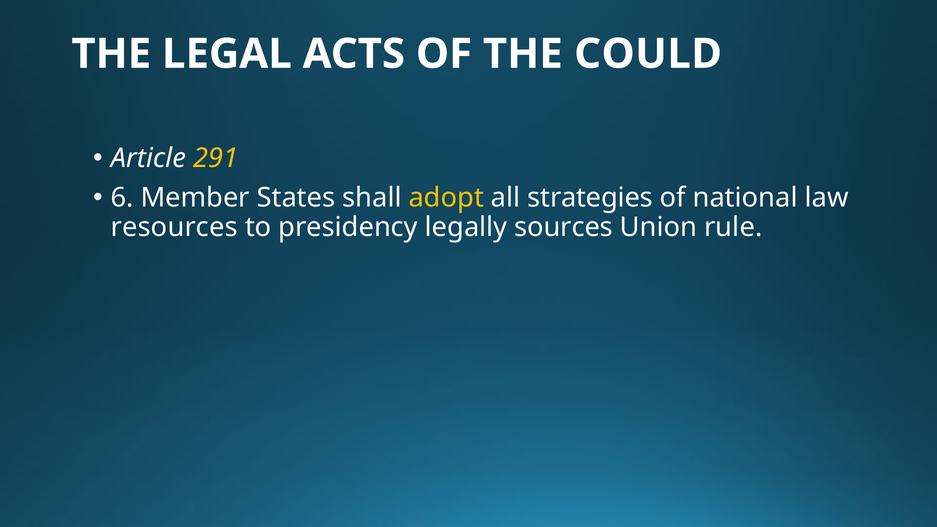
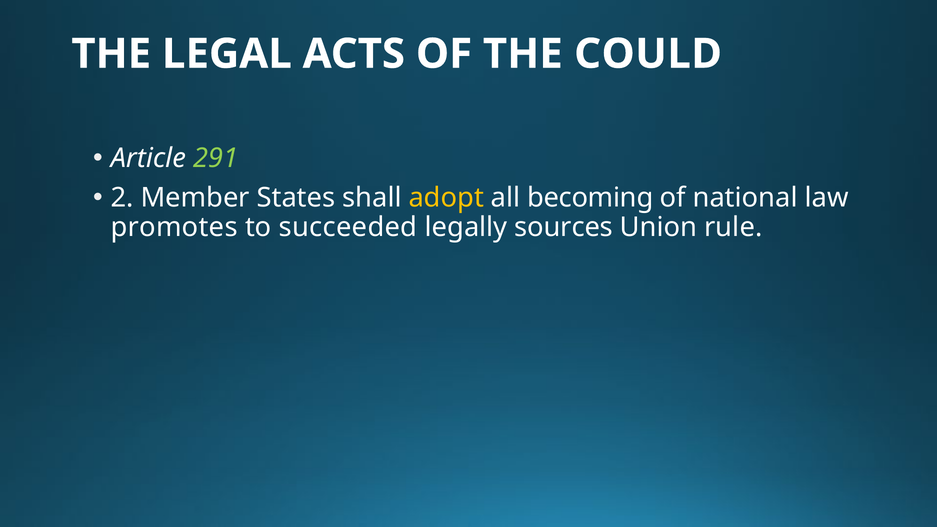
291 colour: yellow -> light green
6: 6 -> 2
strategies: strategies -> becoming
resources: resources -> promotes
presidency: presidency -> succeeded
